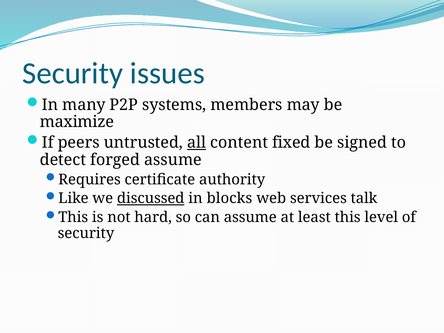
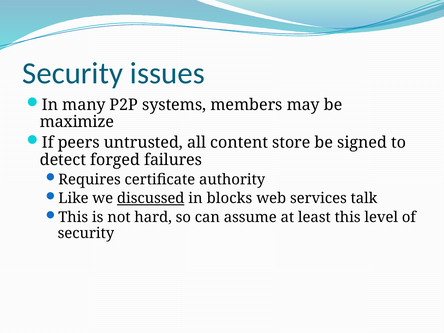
all underline: present -> none
fixed: fixed -> store
forged assume: assume -> failures
